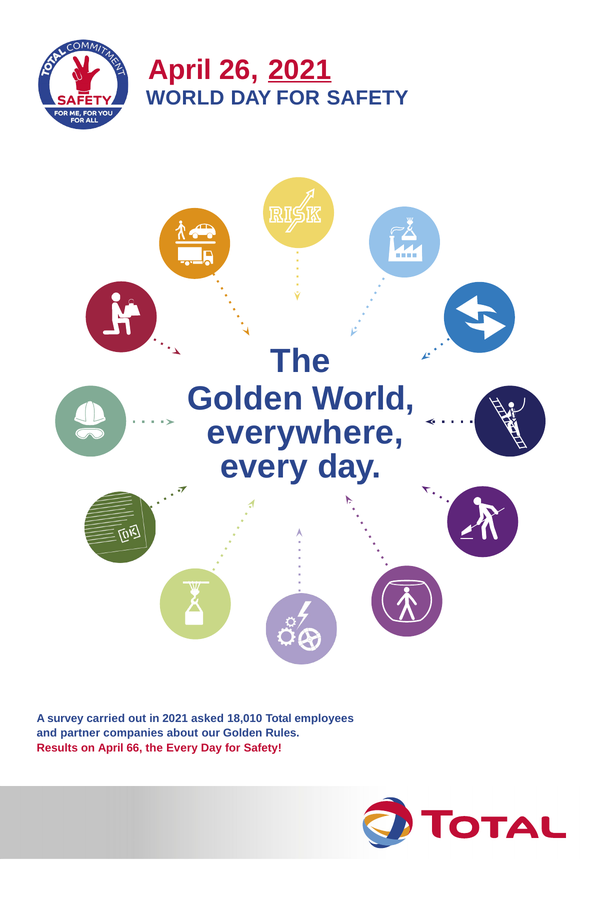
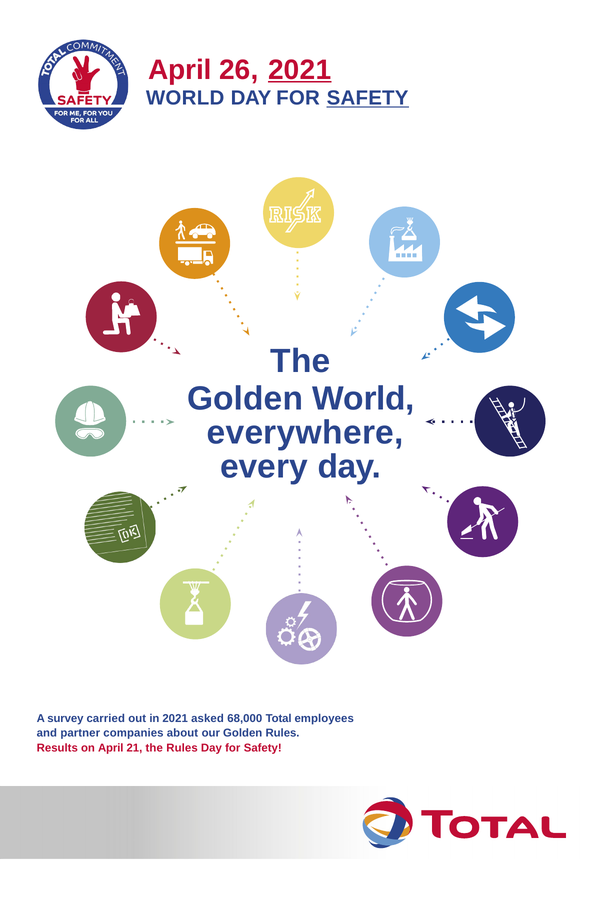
SAFETY at (368, 98) underline: none -> present
18,010: 18,010 -> 68,000
66: 66 -> 21
the Every: Every -> Rules
